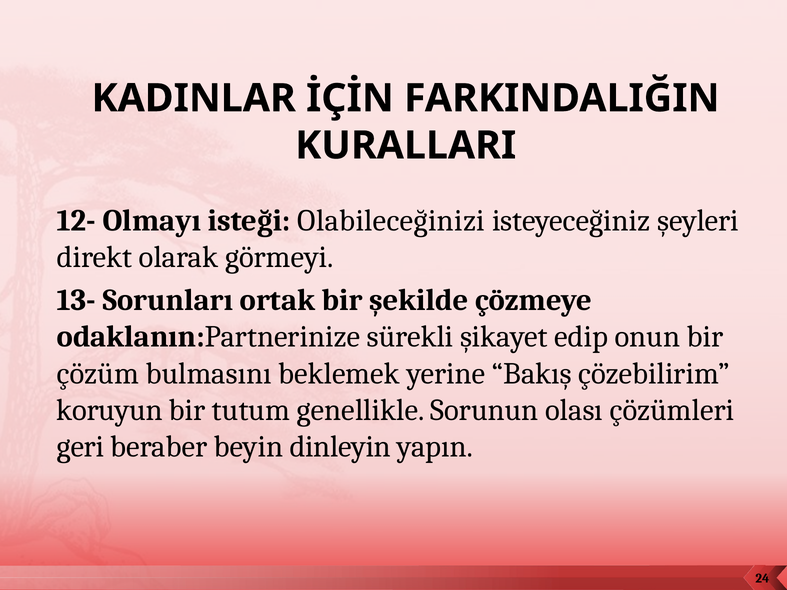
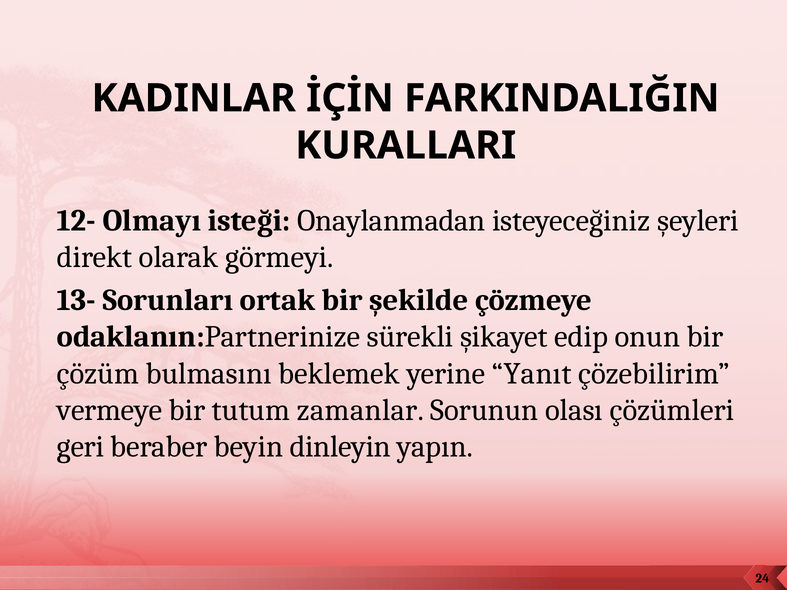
Olabileceğinizi: Olabileceğinizi -> Onaylanmadan
Bakış: Bakış -> Yanıt
koruyun: koruyun -> vermeye
genellikle: genellikle -> zamanlar
